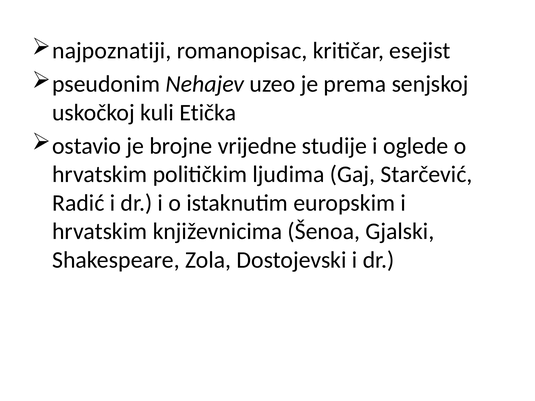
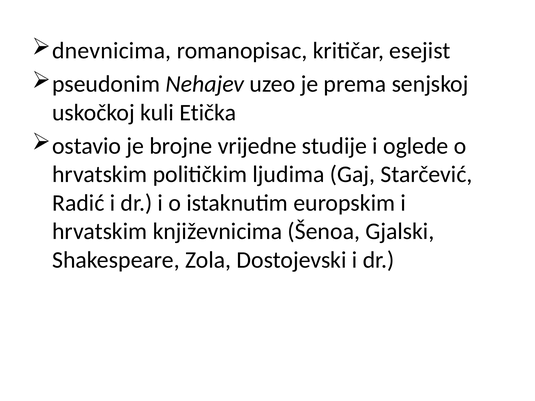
najpoznatiji: najpoznatiji -> dnevnicima
